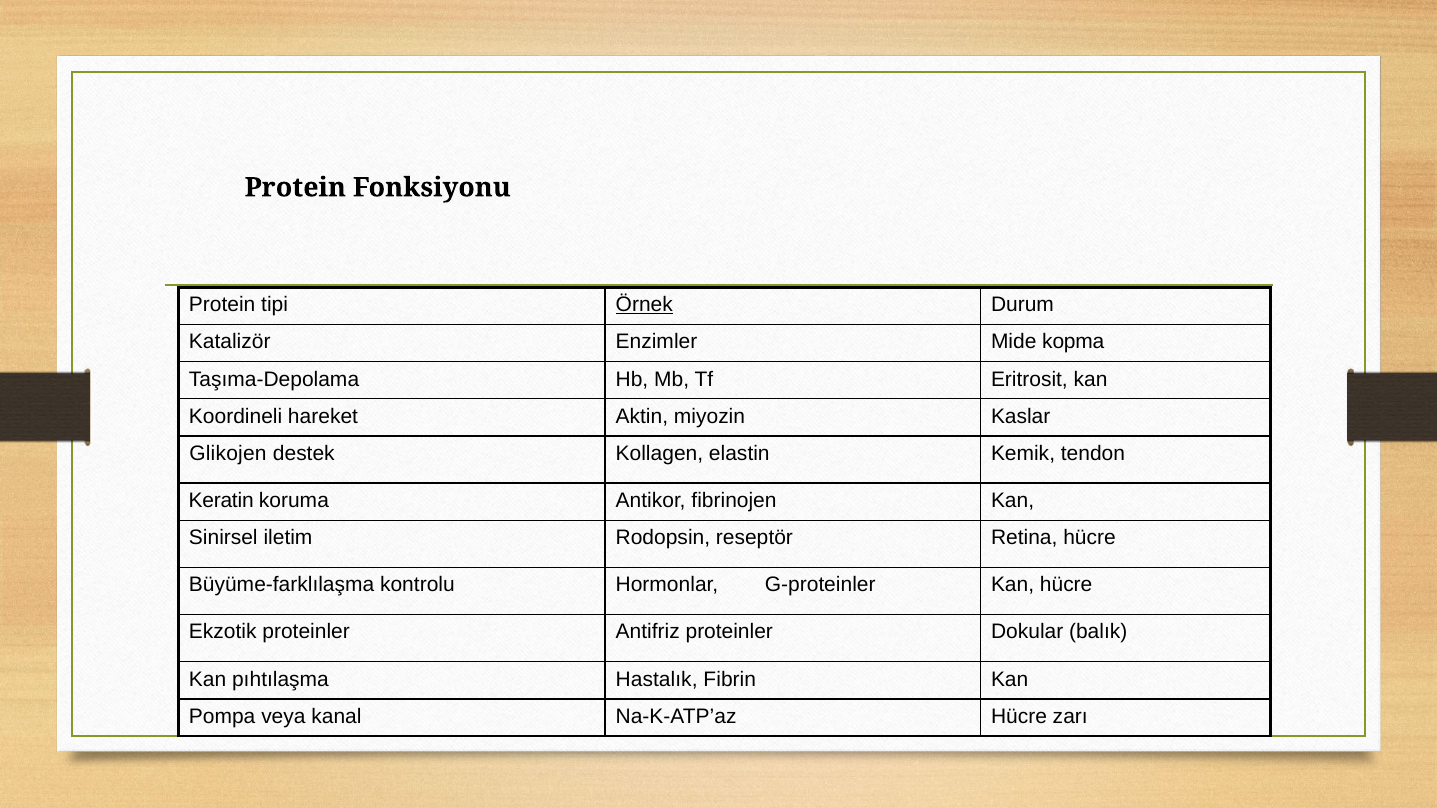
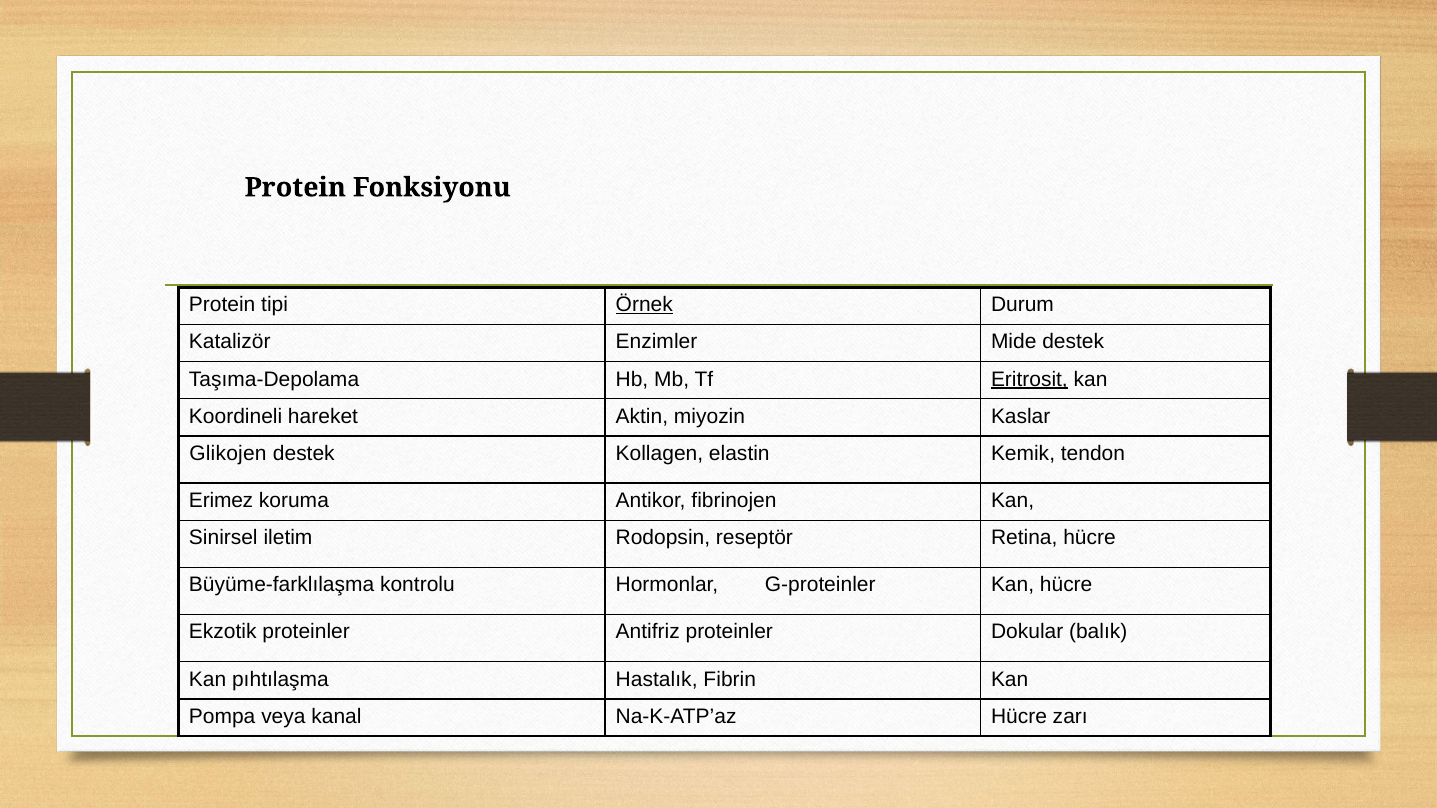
Mide kopma: kopma -> destek
Eritrosit underline: none -> present
Keratin: Keratin -> Erimez
